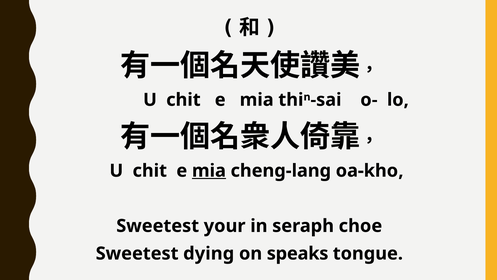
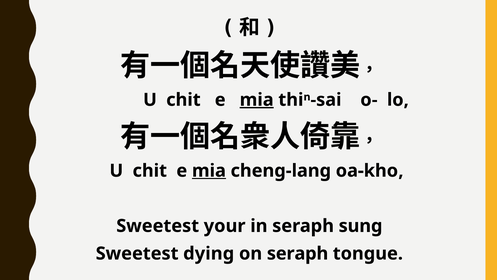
mia at (257, 100) underline: none -> present
choe: choe -> sung
on speaks: speaks -> seraph
